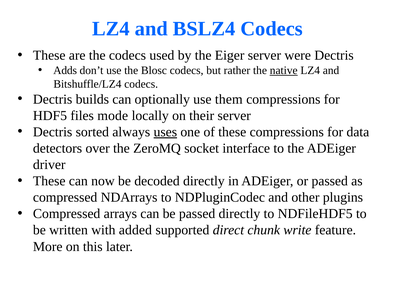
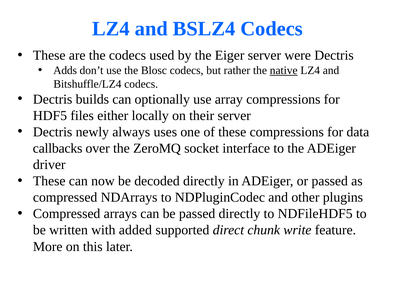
them: them -> array
mode: mode -> either
sorted: sorted -> newly
uses underline: present -> none
detectors: detectors -> callbacks
